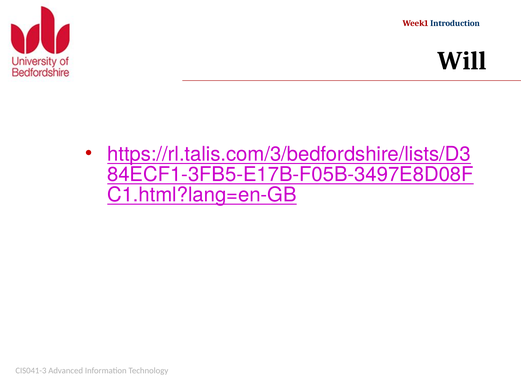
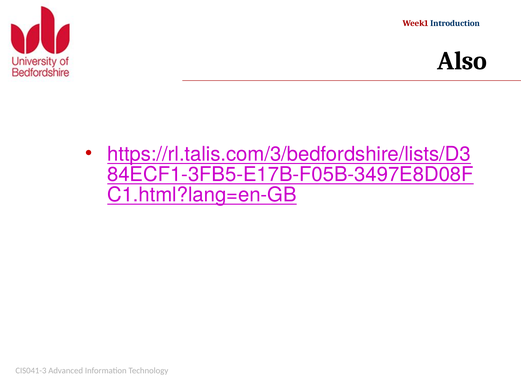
Will: Will -> Also
